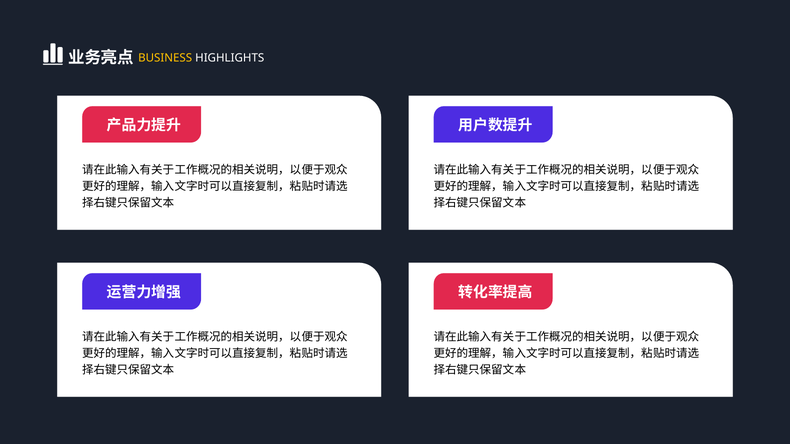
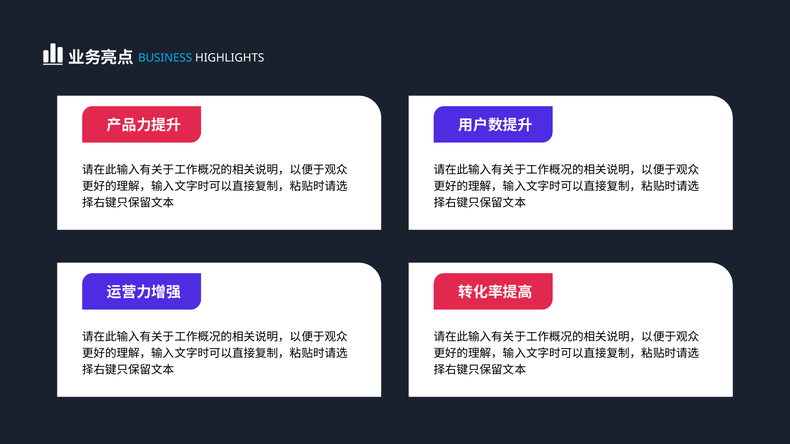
BUSINESS colour: yellow -> light blue
